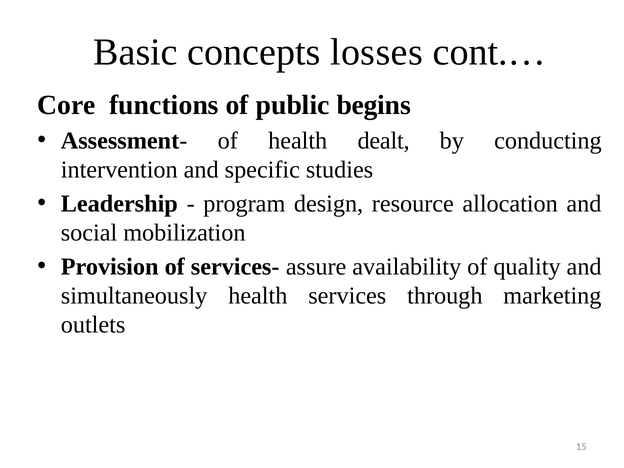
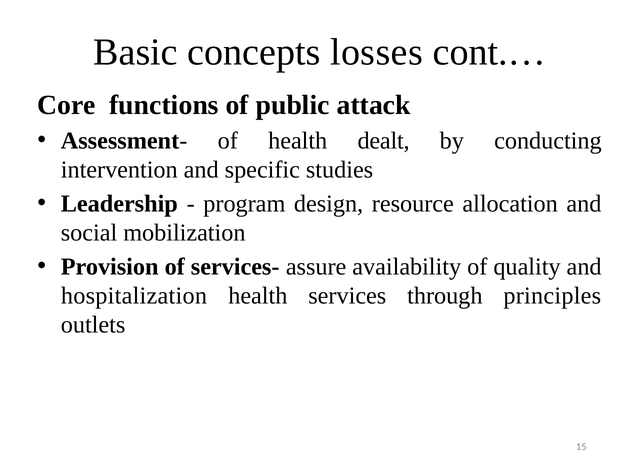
begins: begins -> attack
simultaneously: simultaneously -> hospitalization
marketing: marketing -> principles
